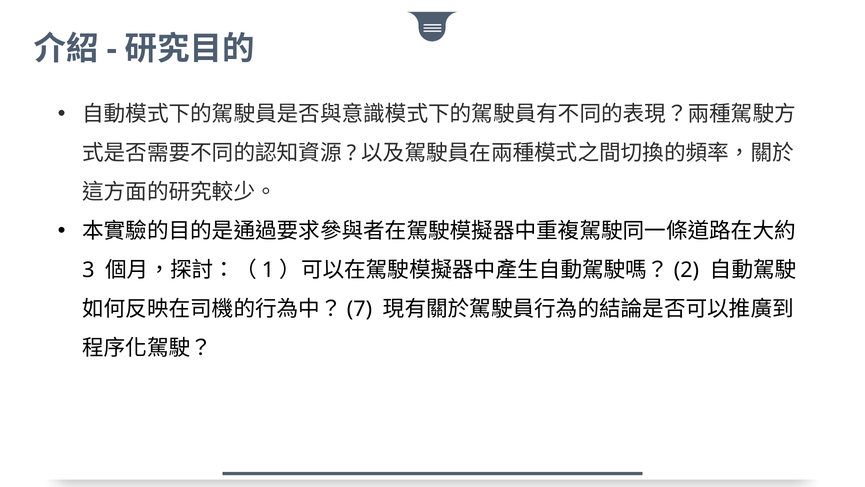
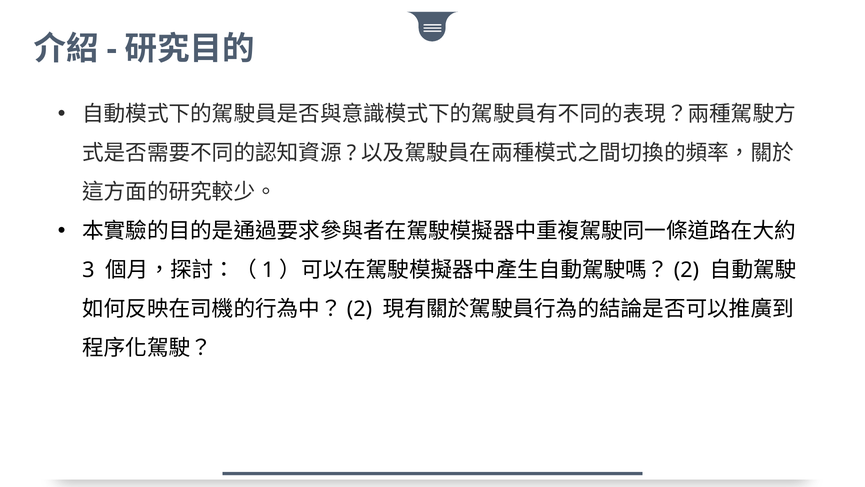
7 at (359, 309): 7 -> 2
